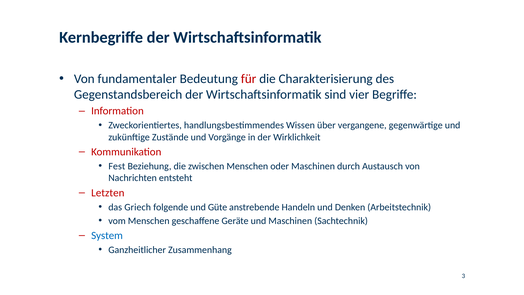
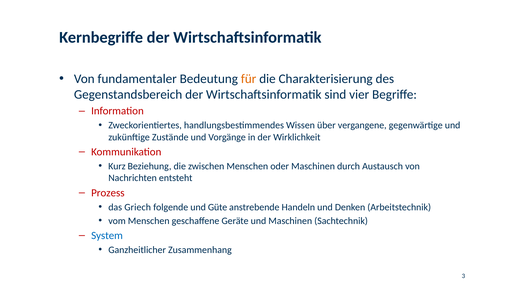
für colour: red -> orange
Fest: Fest -> Kurz
Letzten: Letzten -> Prozess
